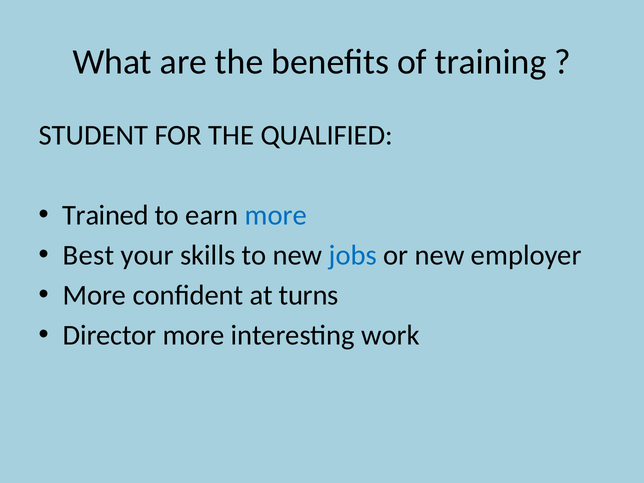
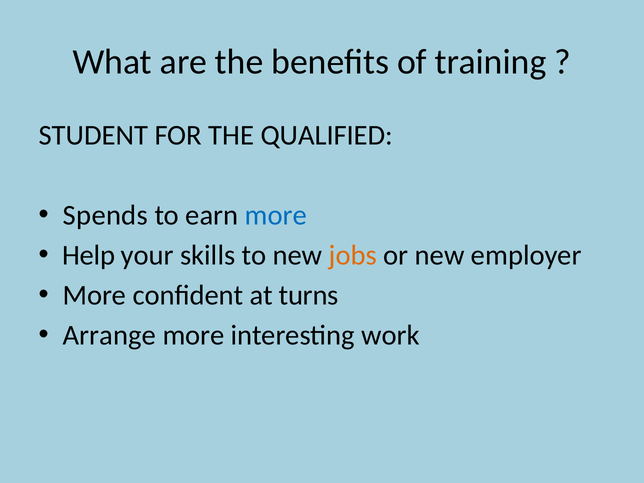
Trained: Trained -> Spends
Best: Best -> Help
jobs colour: blue -> orange
Director: Director -> Arrange
